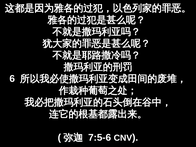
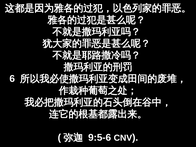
7:5-6: 7:5-6 -> 9:5-6
